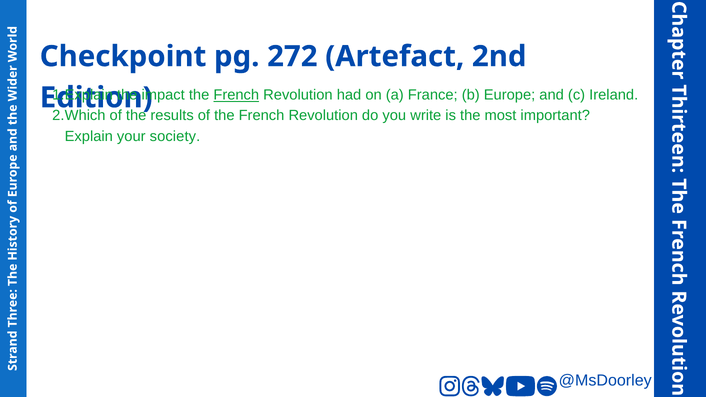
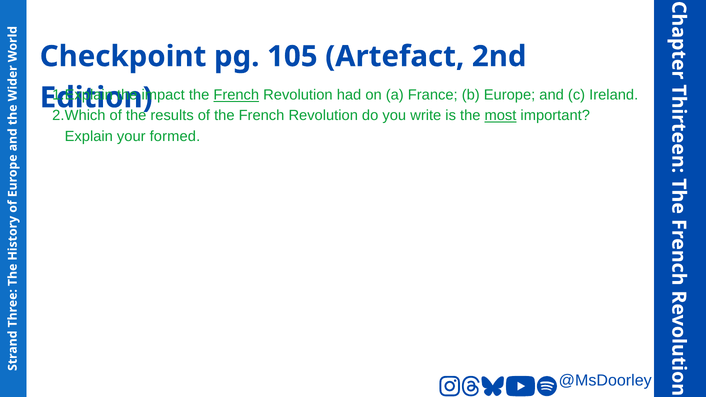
272: 272 -> 105
most underline: none -> present
society: society -> formed
